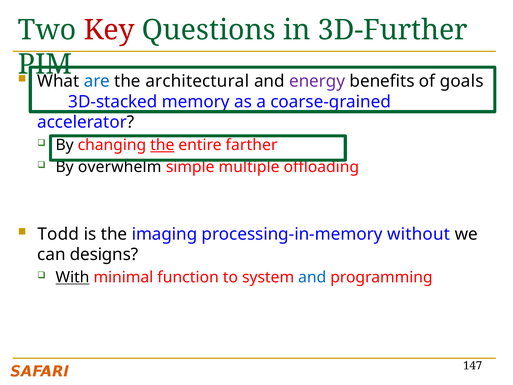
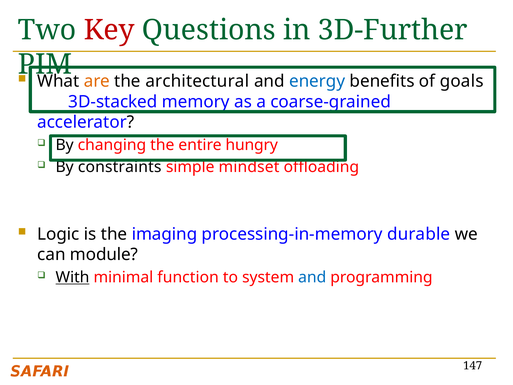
are colour: blue -> orange
energy colour: purple -> blue
the at (162, 145) underline: present -> none
farther: farther -> hungry
overwhelm: overwhelm -> constraints
multiple: multiple -> mindset
Todd: Todd -> Logic
without: without -> durable
designs: designs -> module
